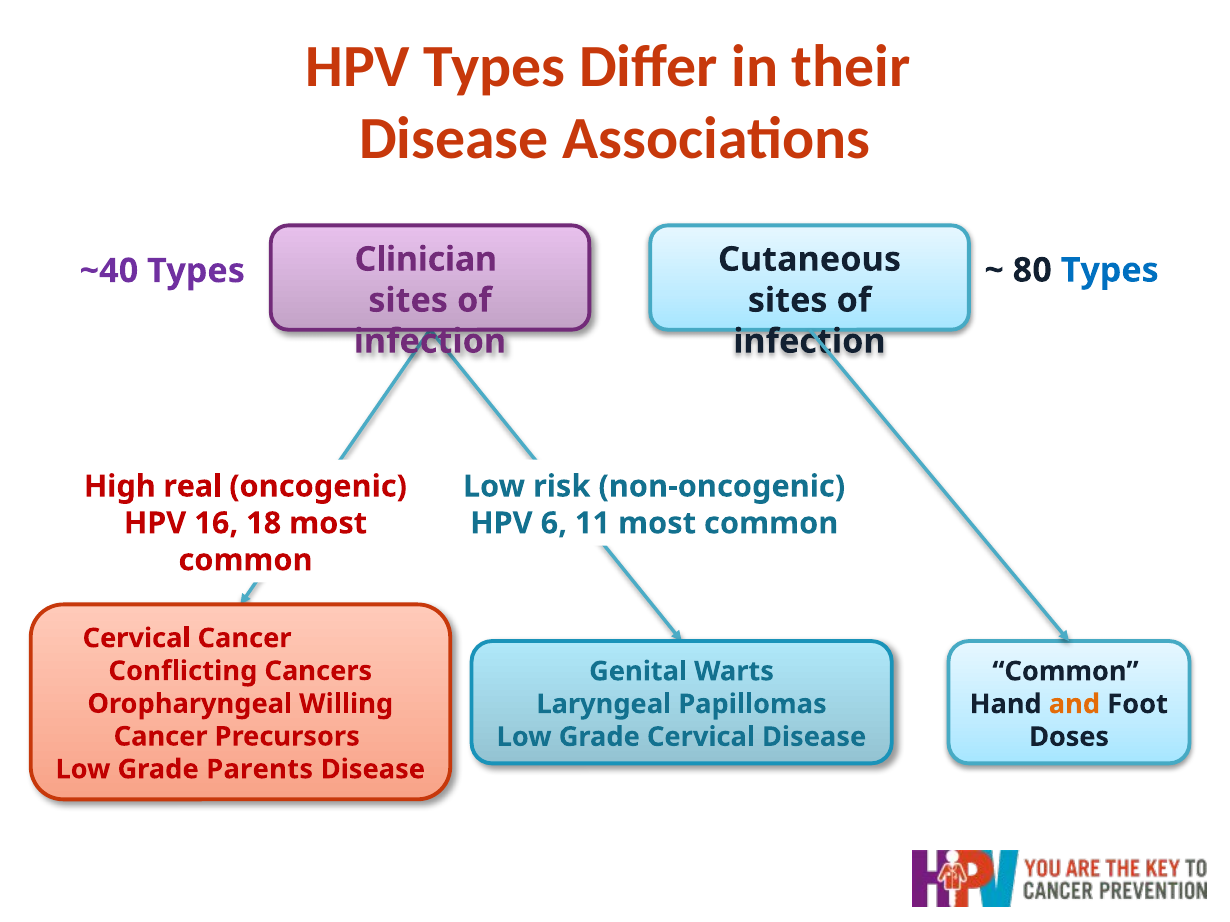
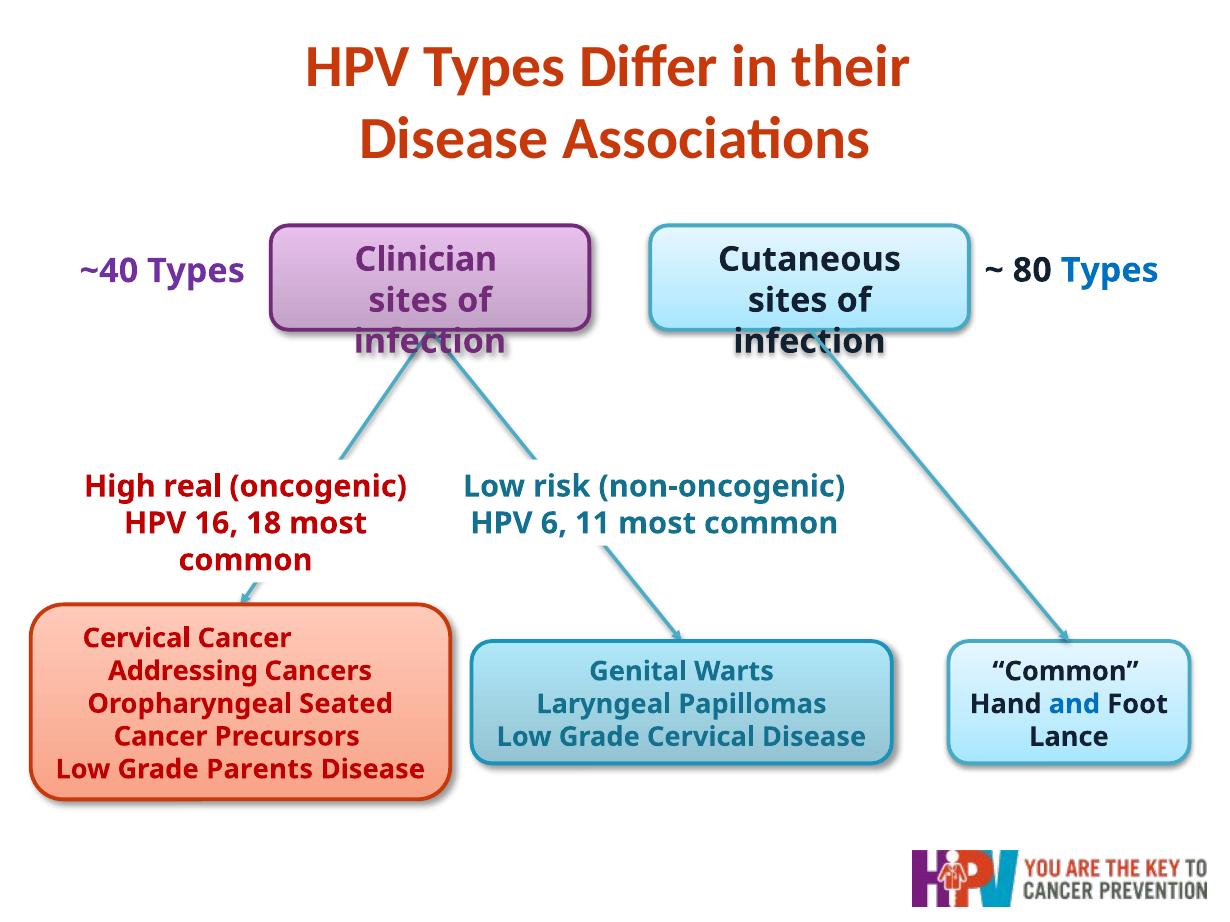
Conflicting: Conflicting -> Addressing
Willing: Willing -> Seated
and colour: orange -> blue
Doses: Doses -> Lance
